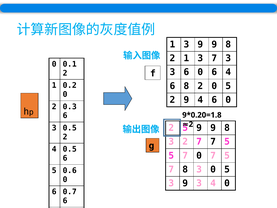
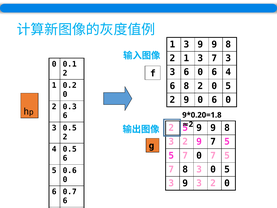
9 4: 4 -> 0
3 2 7: 7 -> 9
9 3 4: 4 -> 2
